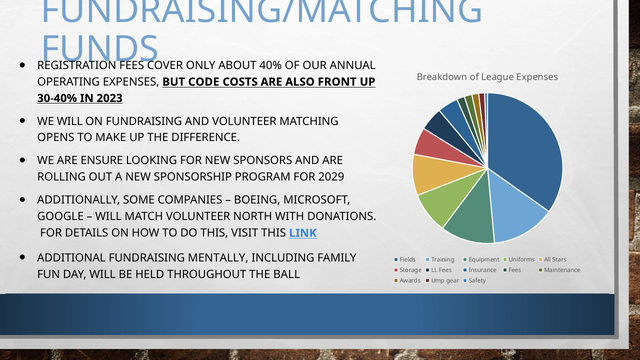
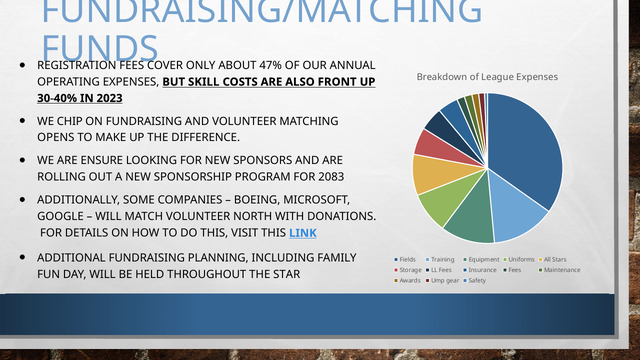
40%: 40% -> 47%
CODE: CODE -> SKILL
WE WILL: WILL -> CHIP
2029: 2029 -> 2083
MENTALLY: MENTALLY -> PLANNING
BALL: BALL -> STAR
